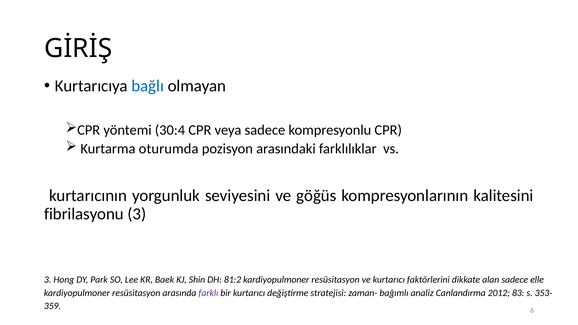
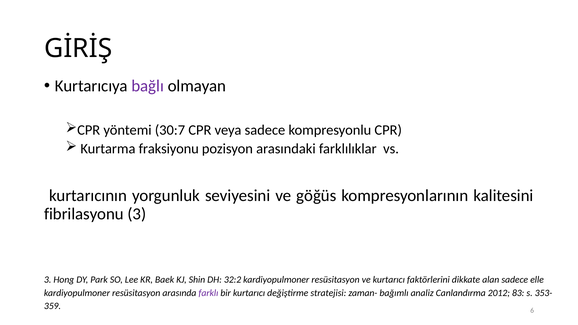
bağlı colour: blue -> purple
30:4: 30:4 -> 30:7
oturumda: oturumda -> fraksiyonu
81:2: 81:2 -> 32:2
